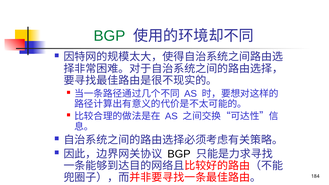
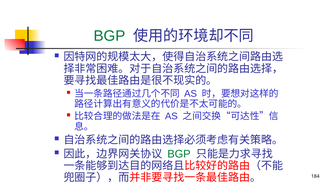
BGP at (179, 154) colour: black -> green
